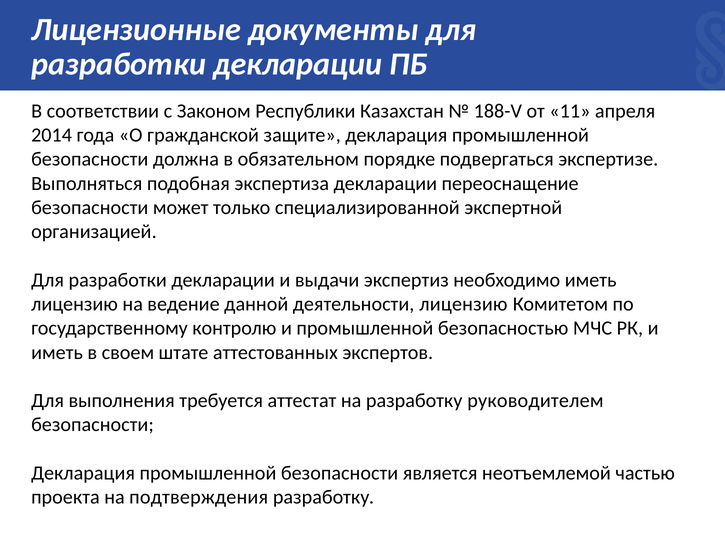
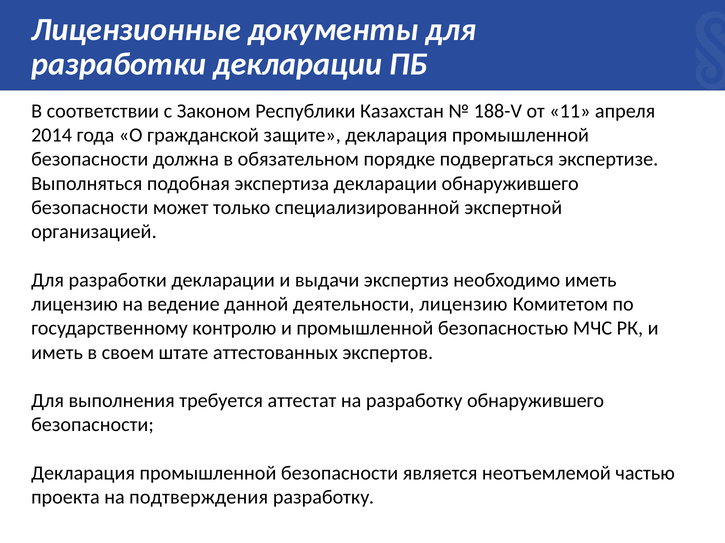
декларации переоснащение: переоснащение -> обнаружившего
разработку руководителем: руководителем -> обнаружившего
